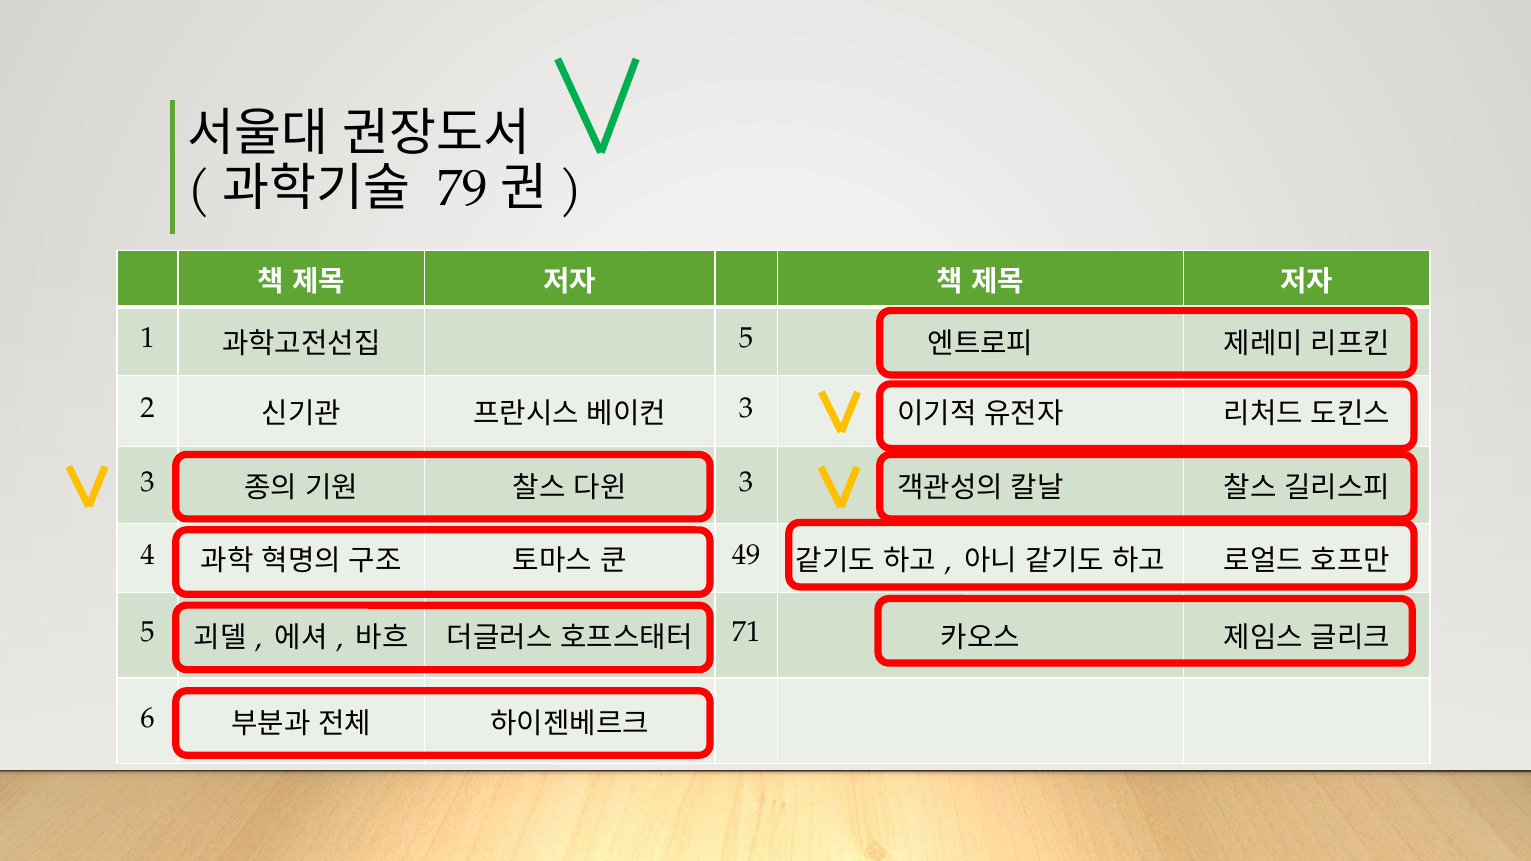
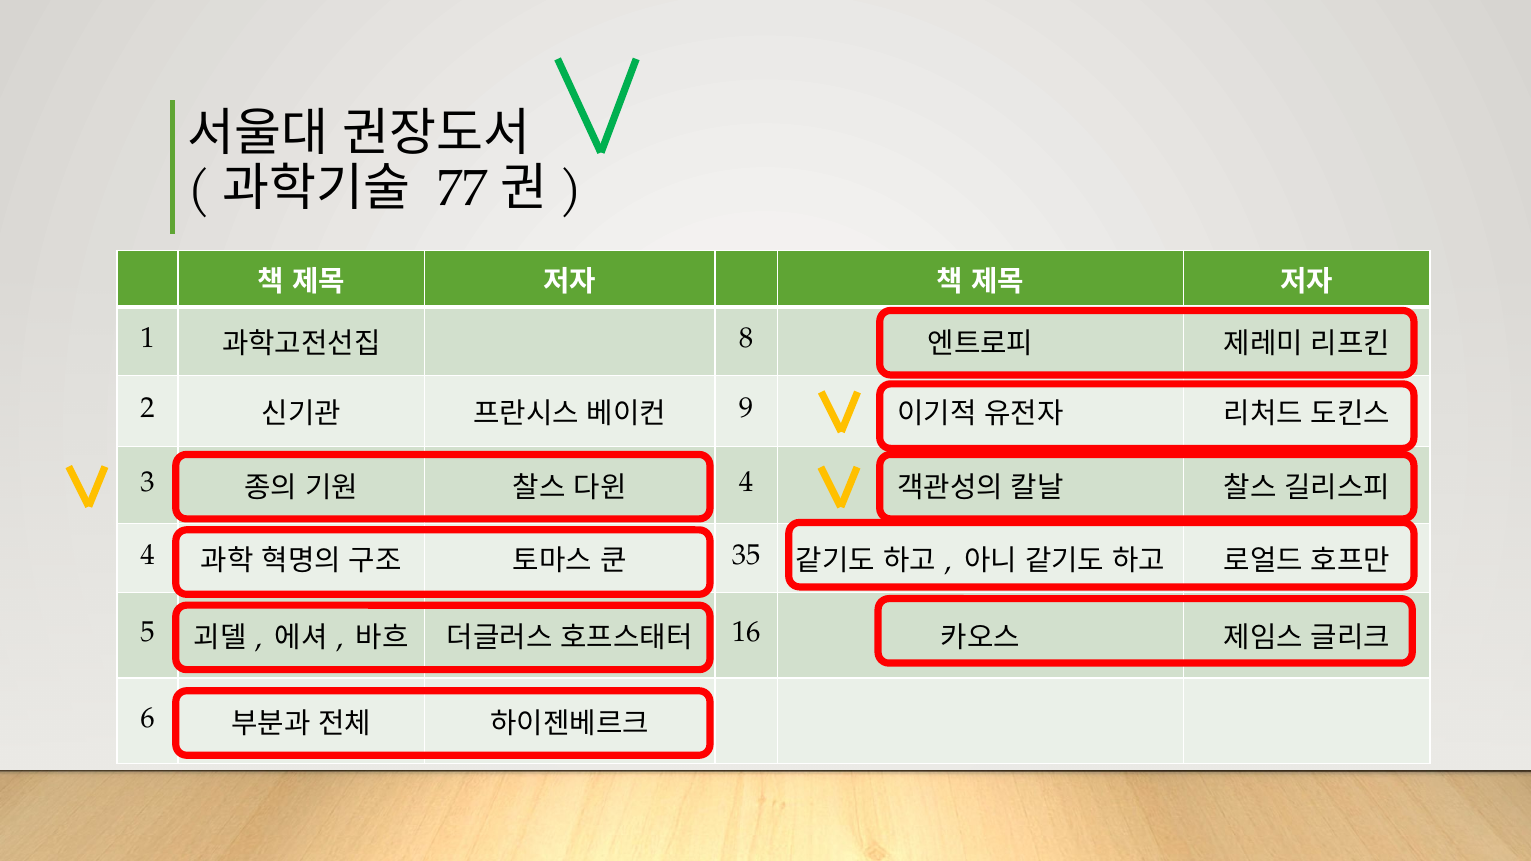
79: 79 -> 77
5 at (746, 338): 5 -> 8
3 at (746, 408): 3 -> 9
3 at (746, 482): 3 -> 4
49: 49 -> 35
71: 71 -> 16
